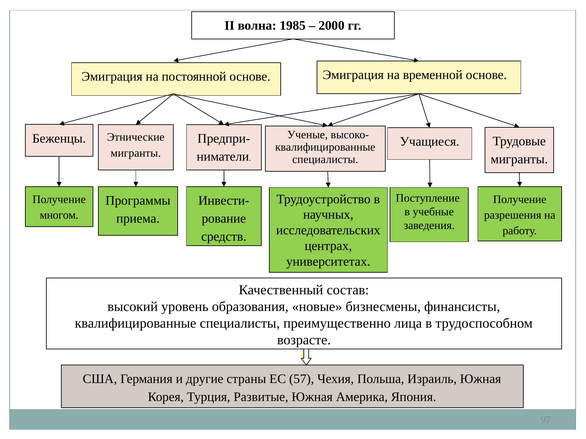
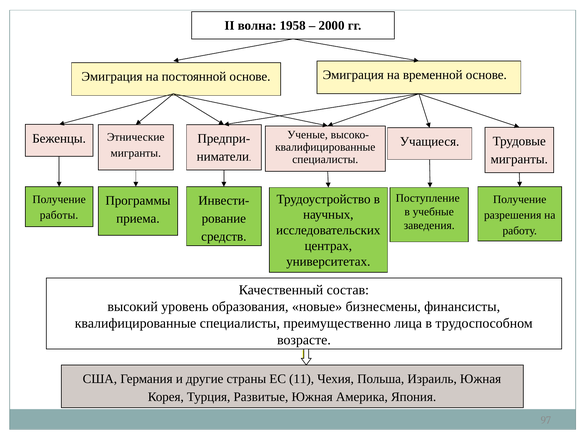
1985: 1985 -> 1958
многом: многом -> работы
57: 57 -> 11
